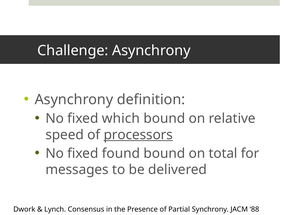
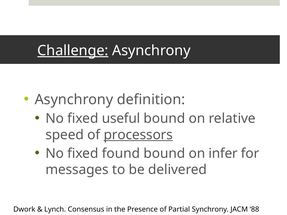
Challenge underline: none -> present
which: which -> useful
total: total -> infer
